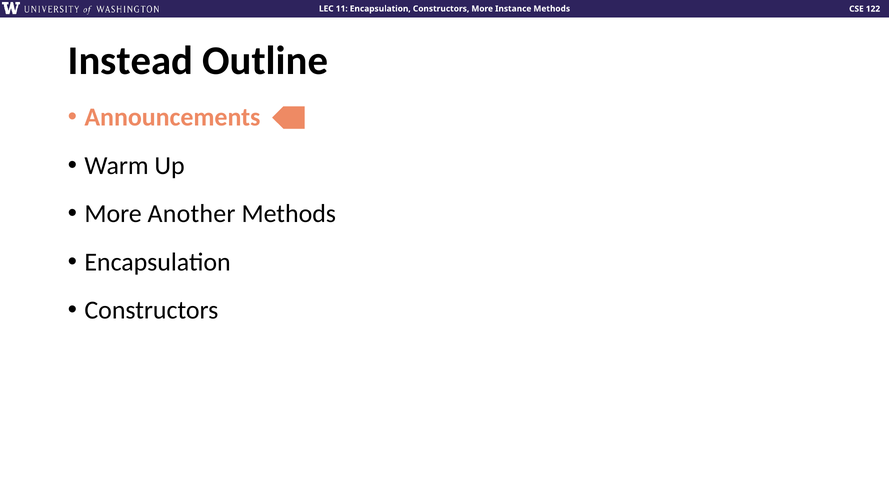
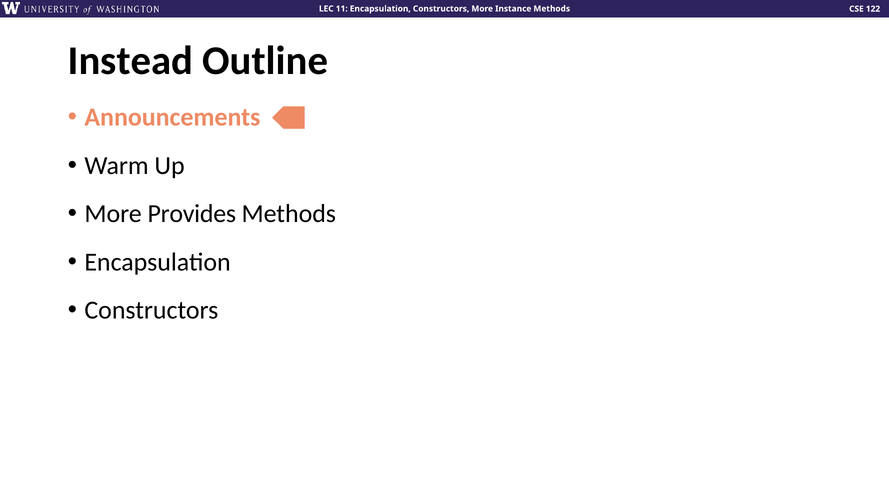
Another: Another -> Provides
